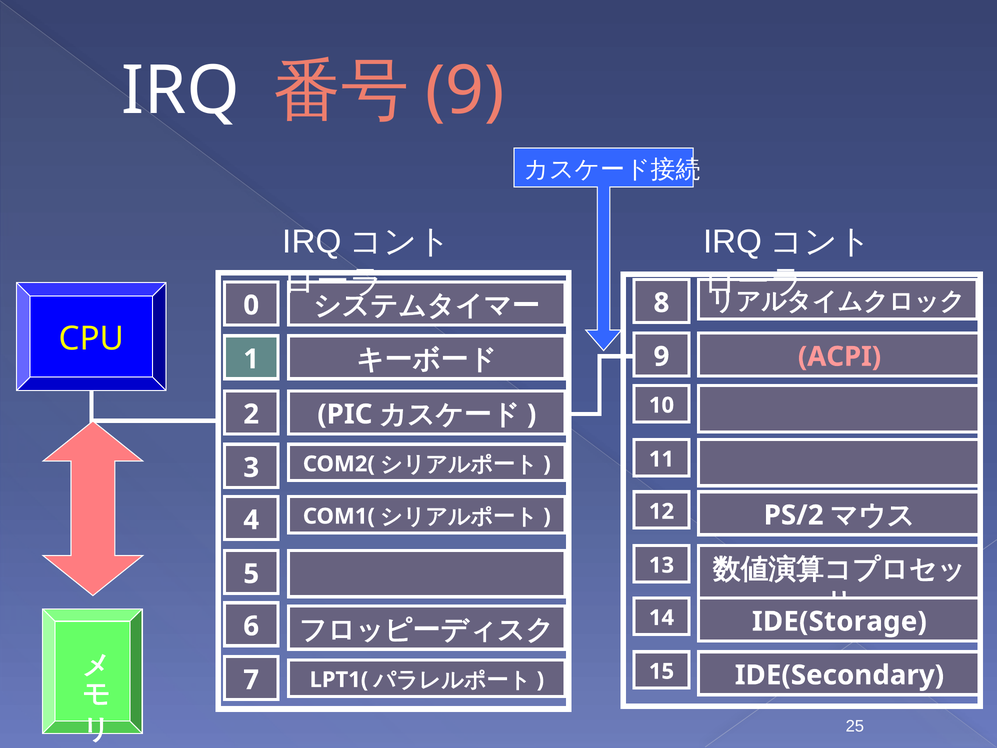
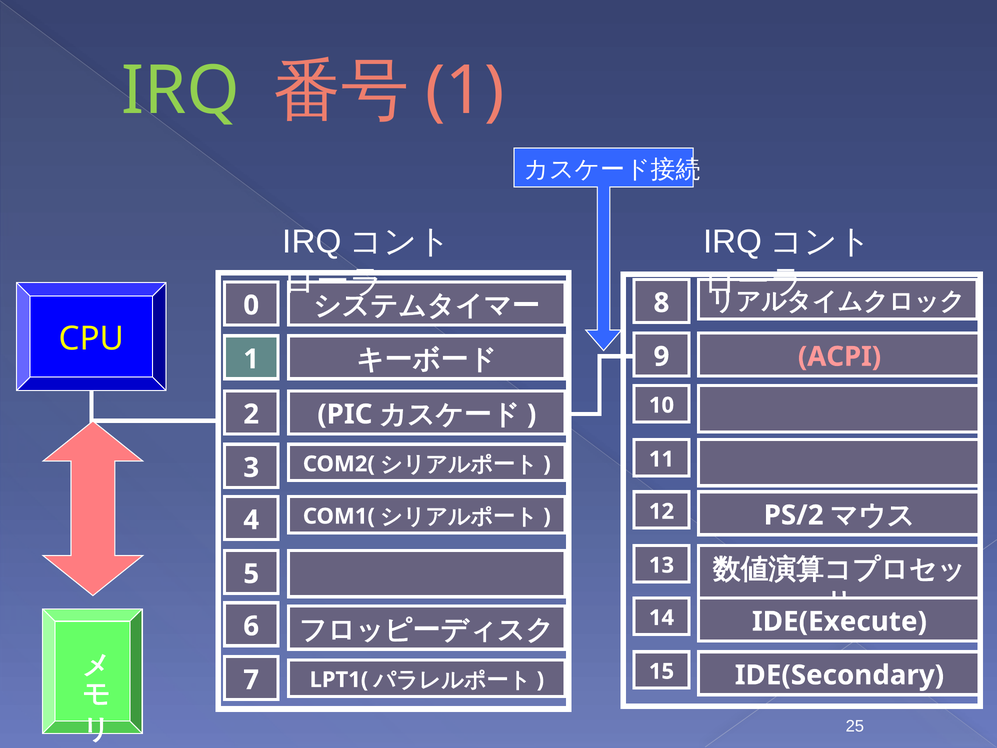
IRQ at (181, 91) colour: white -> light green
9 at (465, 91): 9 -> 1
IDE(Storage: IDE(Storage -> IDE(Execute
